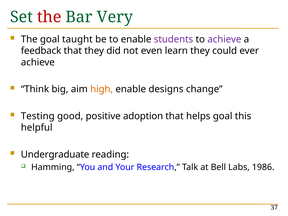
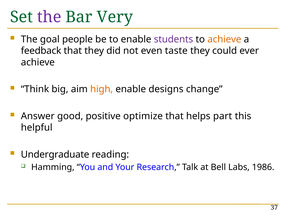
the at (49, 17) colour: red -> purple
taught: taught -> people
achieve at (224, 39) colour: purple -> orange
learn: learn -> taste
Testing: Testing -> Answer
adoption: adoption -> optimize
helps goal: goal -> part
